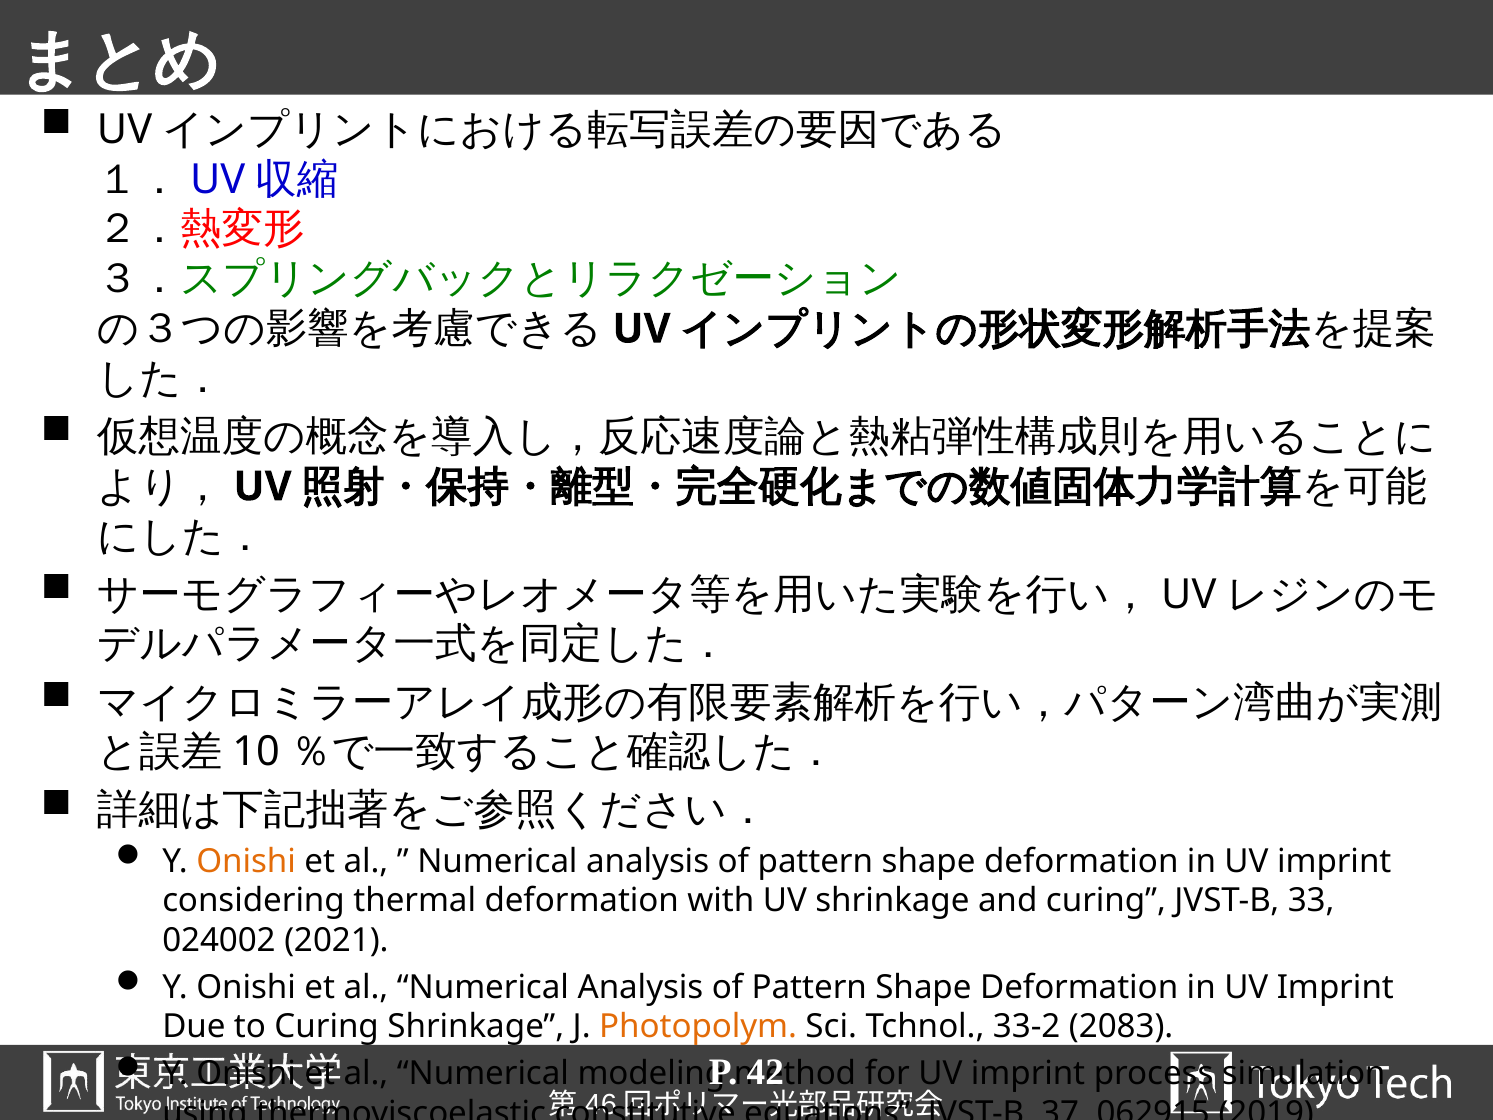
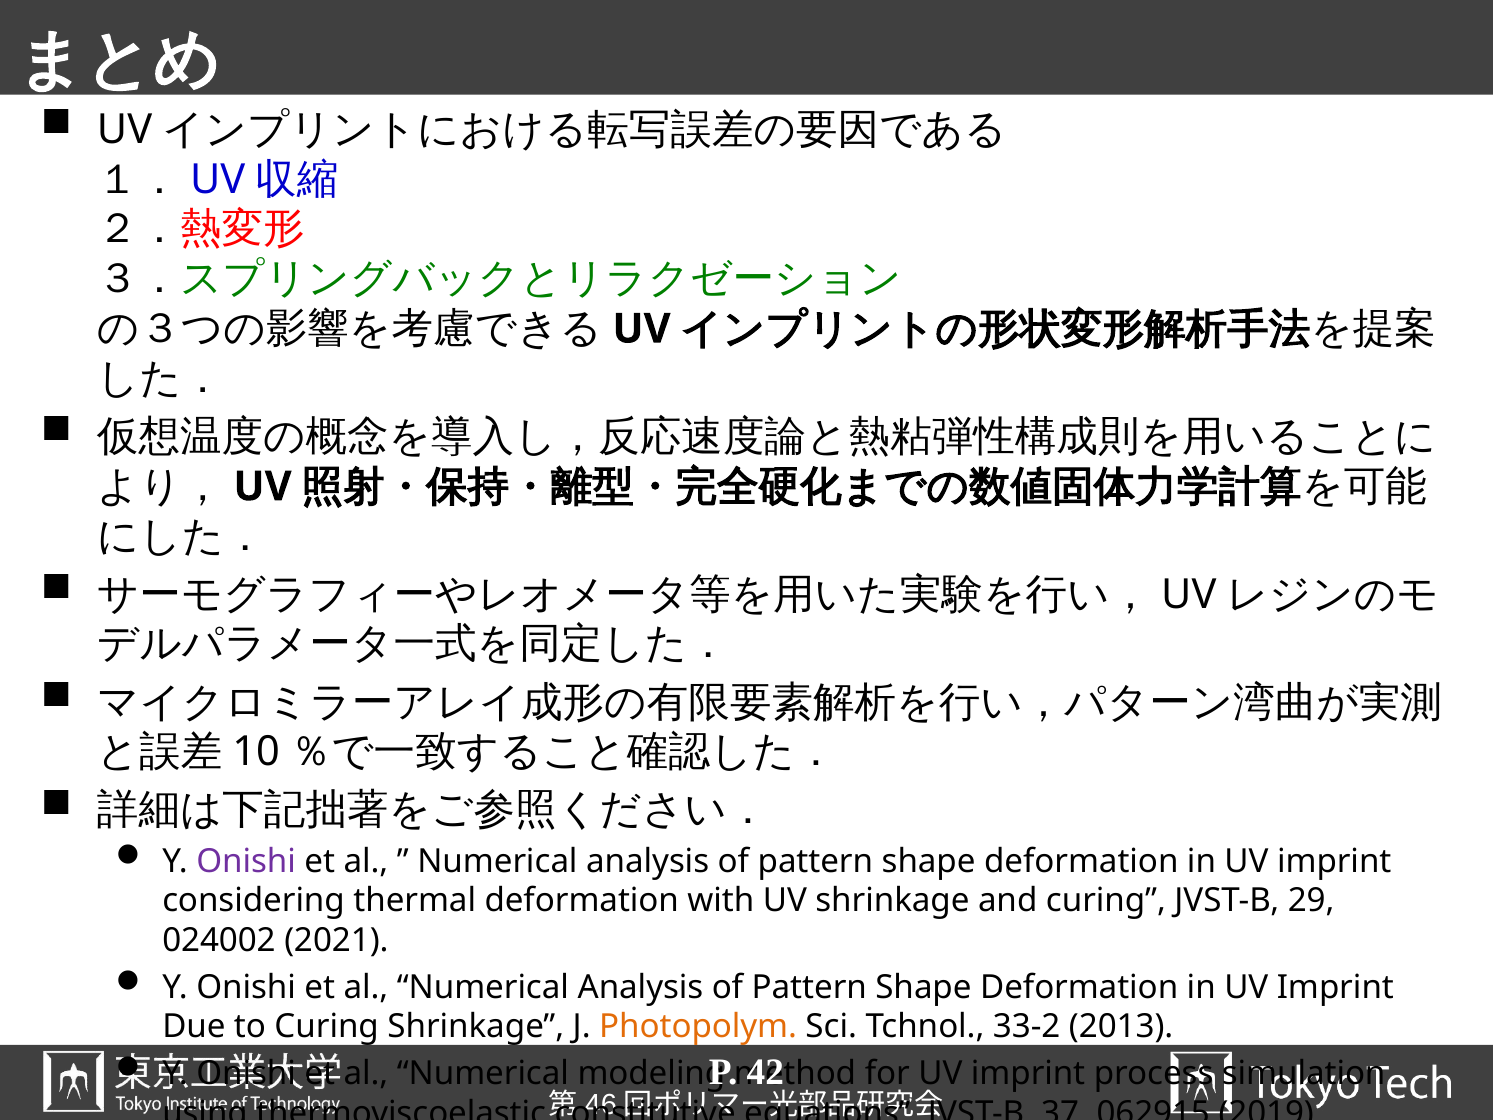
Onishi at (246, 861) colour: orange -> purple
33: 33 -> 29
2083: 2083 -> 2013
